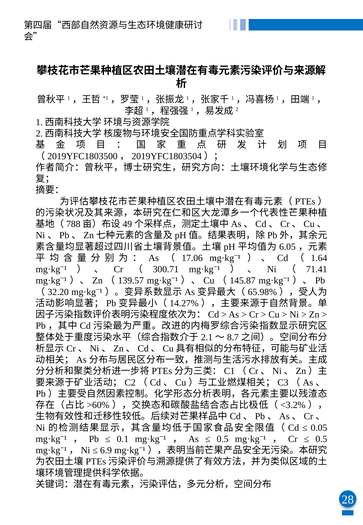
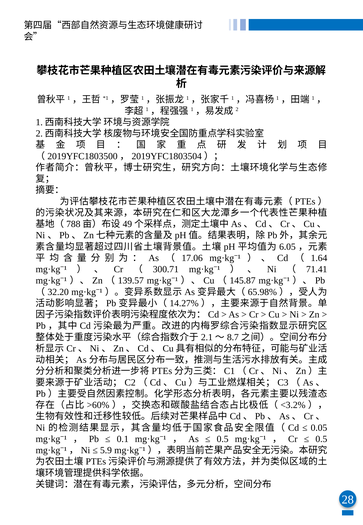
6.9: 6.9 -> 5.9
